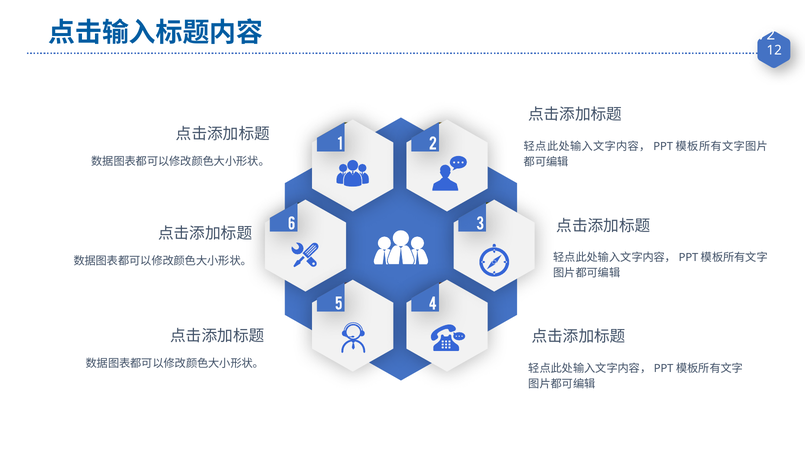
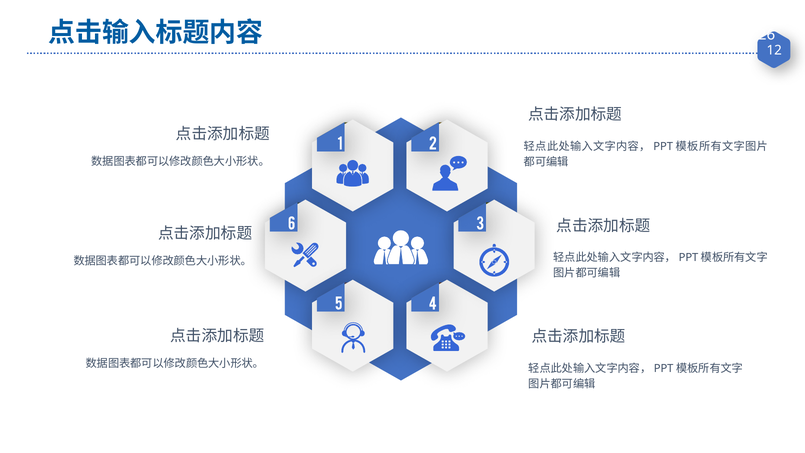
72: 72 -> 26
